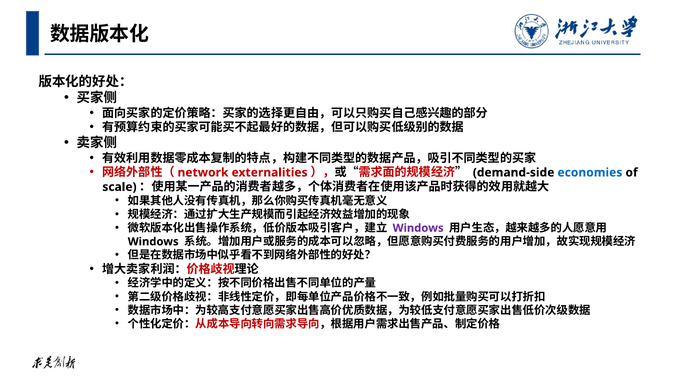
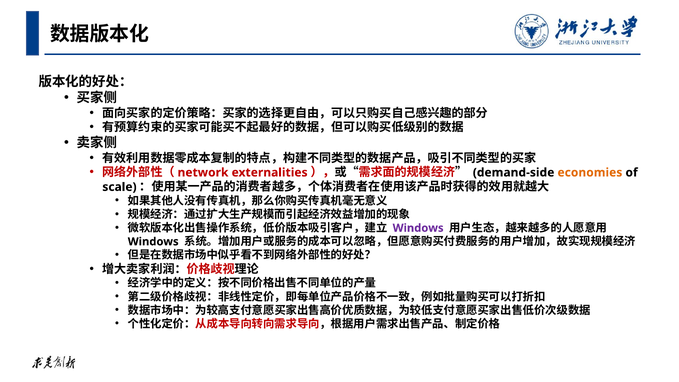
economies colour: blue -> orange
